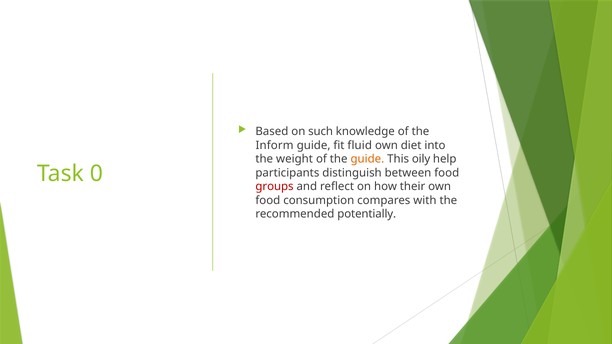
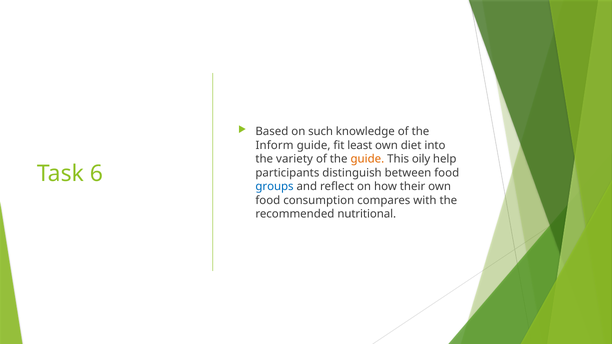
fluid: fluid -> least
weight: weight -> variety
0: 0 -> 6
groups colour: red -> blue
potentially: potentially -> nutritional
